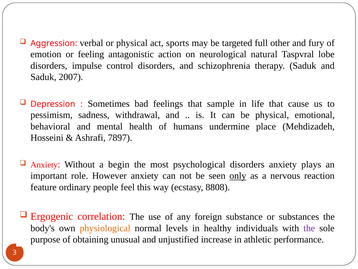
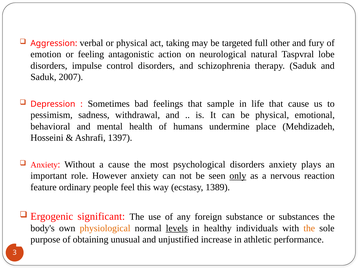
sports: sports -> taking
7897: 7897 -> 1397
a begin: begin -> cause
8808: 8808 -> 1389
correlation: correlation -> significant
levels underline: none -> present
the at (309, 228) colour: purple -> orange
